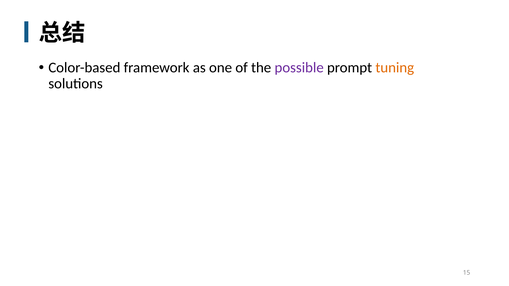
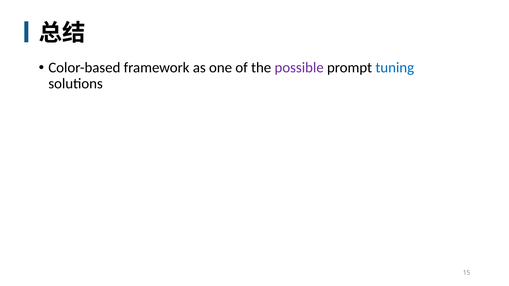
tuning colour: orange -> blue
